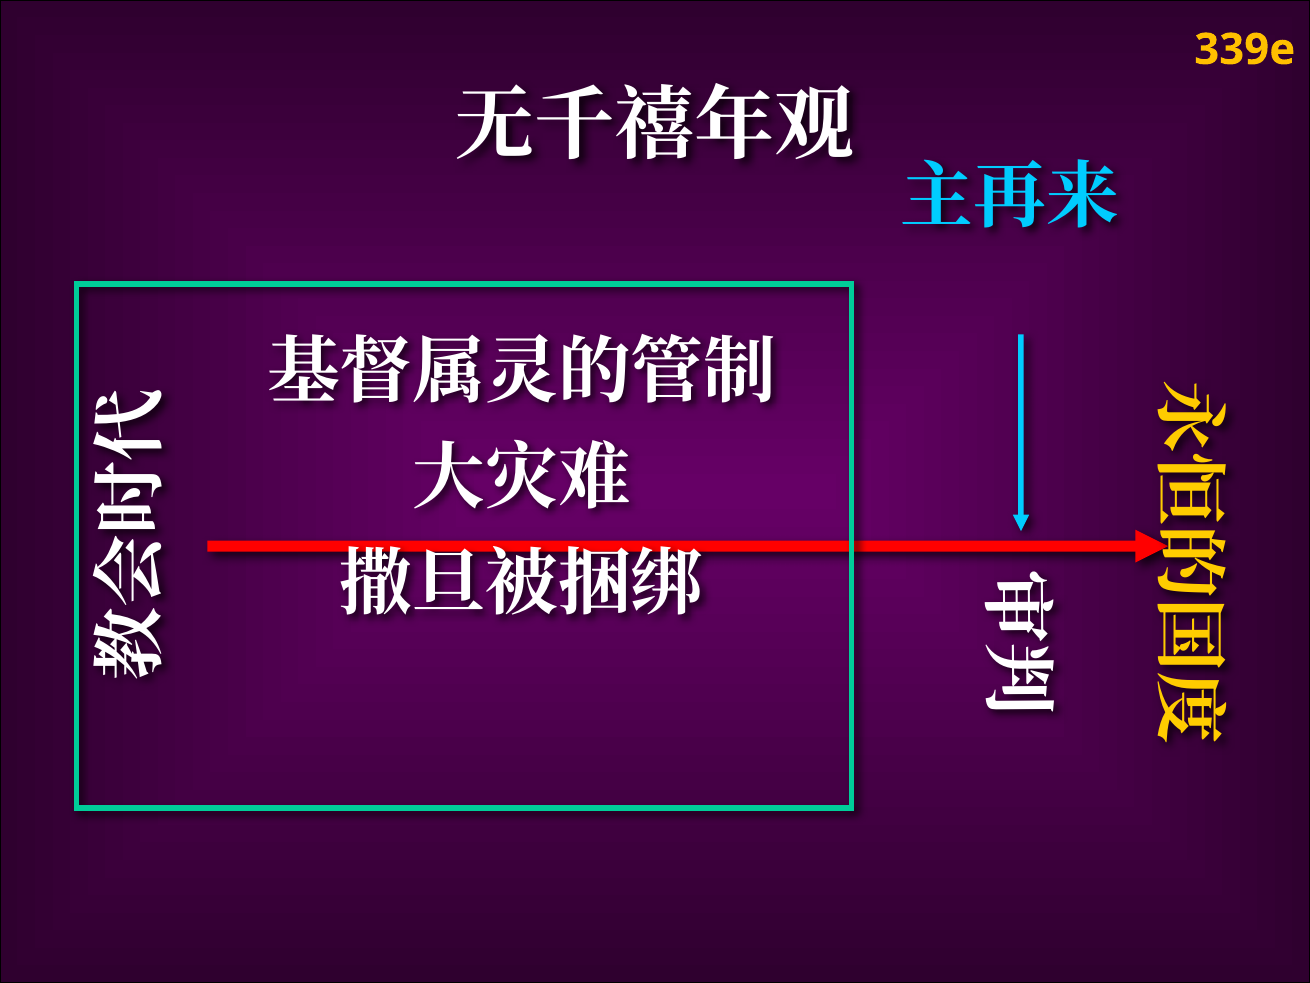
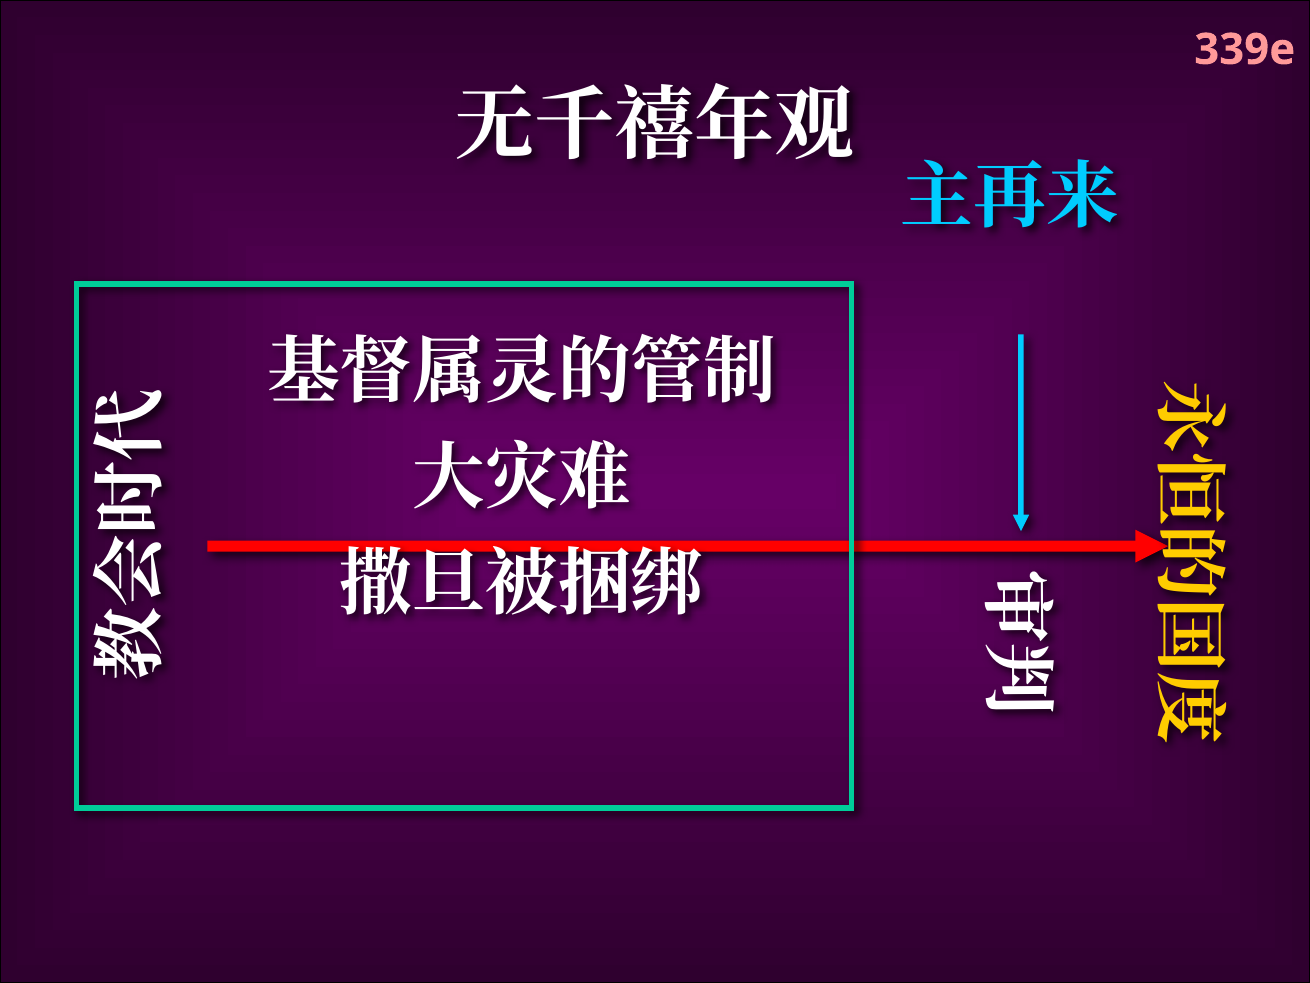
339e colour: yellow -> pink
